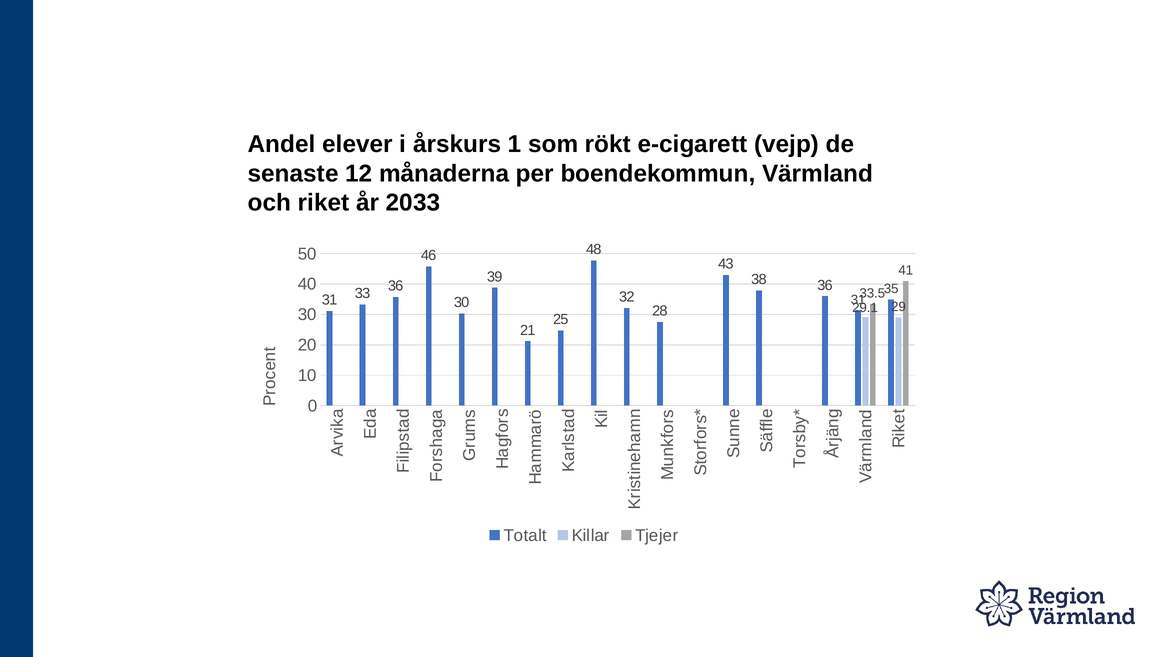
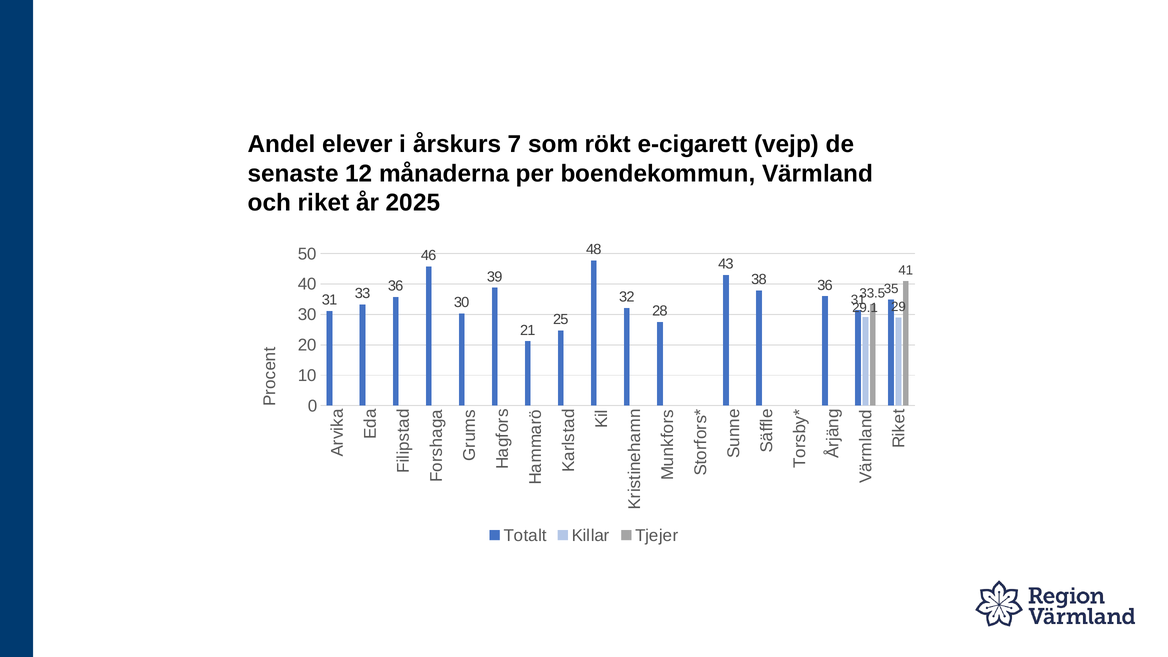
1: 1 -> 7
2033: 2033 -> 2025
